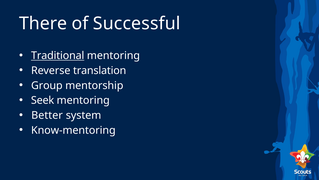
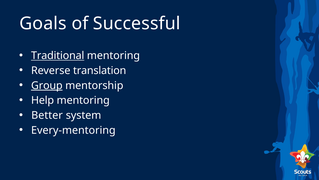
There: There -> Goals
Group underline: none -> present
Seek: Seek -> Help
Know-mentoring: Know-mentoring -> Every-mentoring
